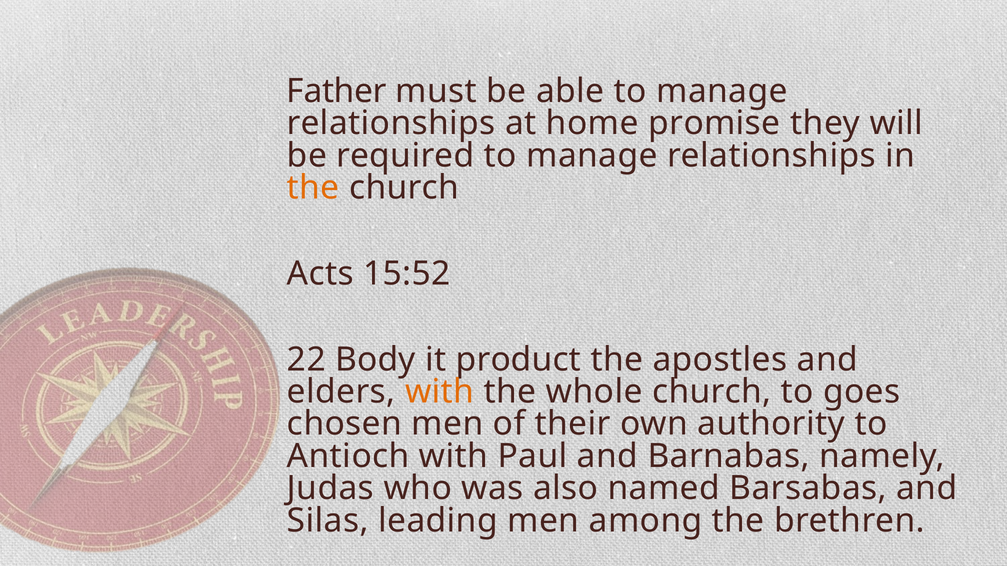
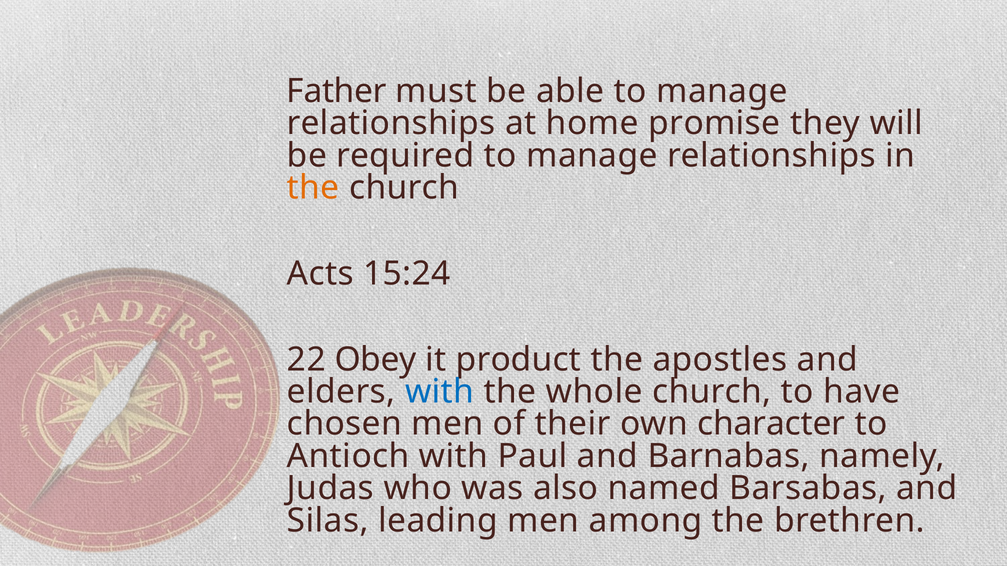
15:52: 15:52 -> 15:24
Body: Body -> Obey
with at (439, 392) colour: orange -> blue
goes: goes -> have
authority: authority -> character
